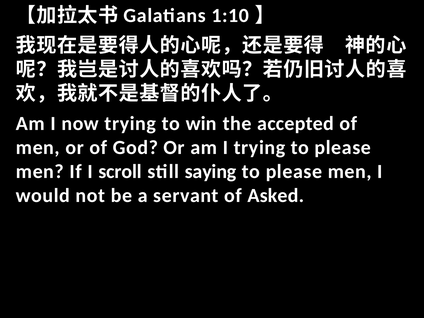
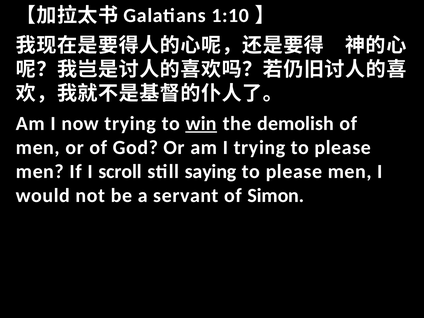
win underline: none -> present
accepted: accepted -> demolish
Asked: Asked -> Simon
